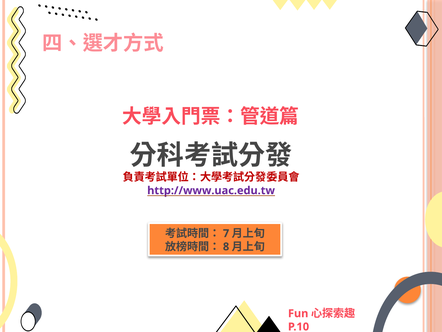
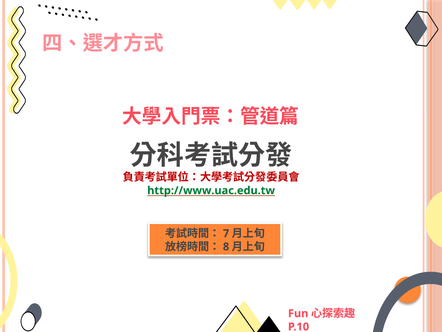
http://www.uac.edu.tw colour: purple -> green
